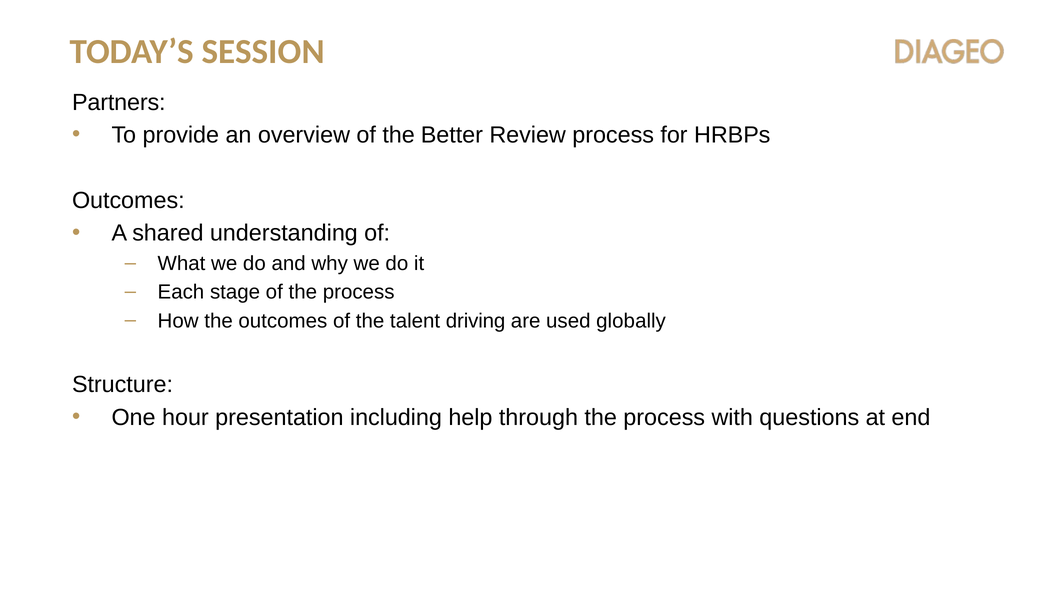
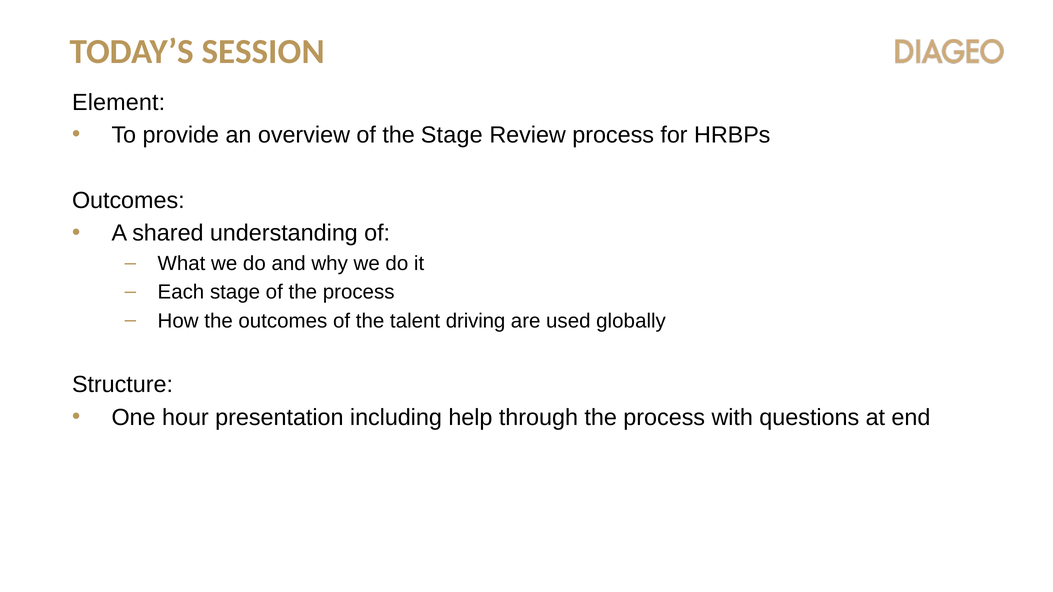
Partners: Partners -> Element
the Better: Better -> Stage
